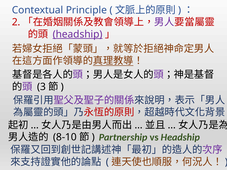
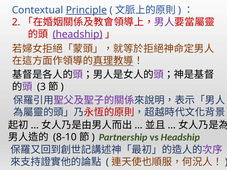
Principle underline: none -> present
